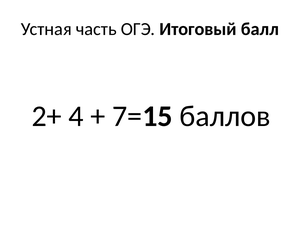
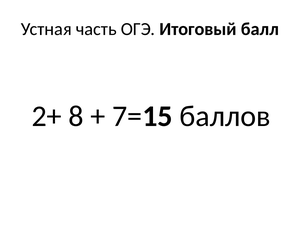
4: 4 -> 8
